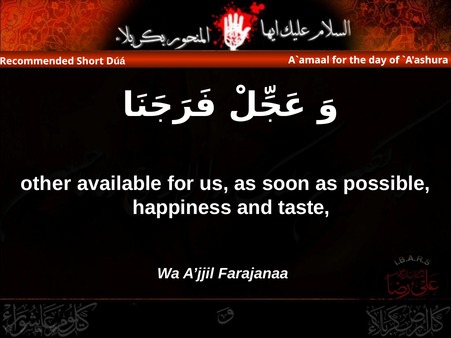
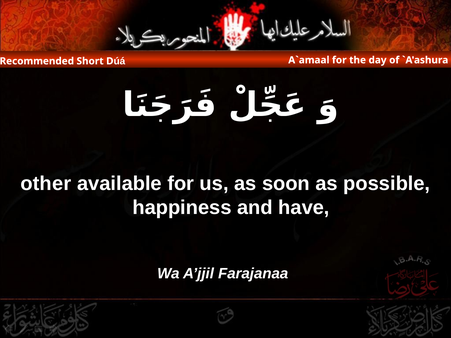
taste: taste -> have
